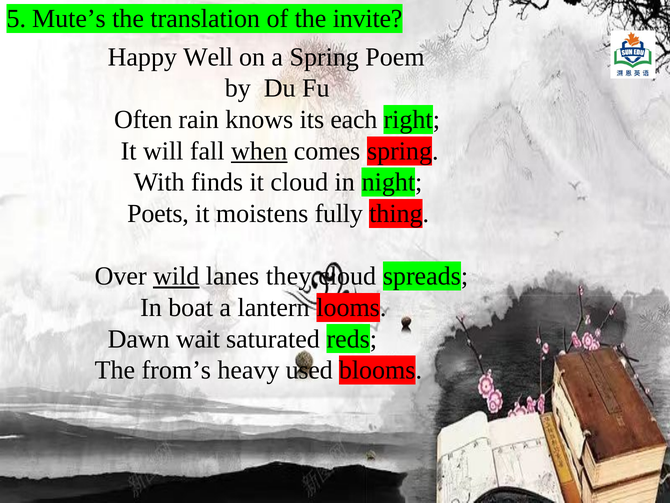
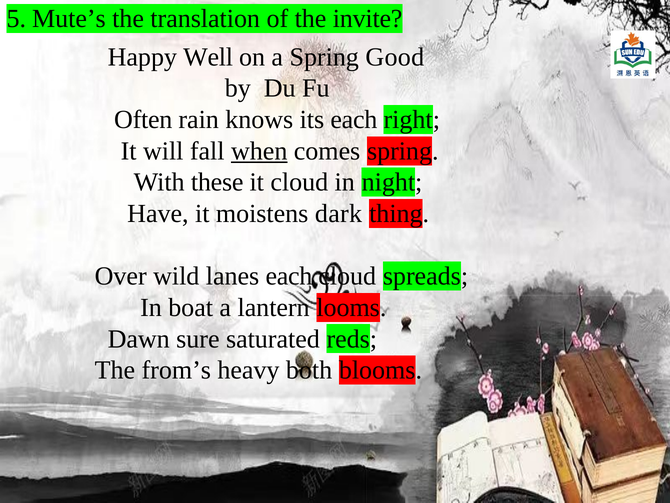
Poem: Poem -> Good
finds: finds -> these
Poets: Poets -> Have
fully: fully -> dark
wild underline: present -> none
lanes they: they -> each
wait: wait -> sure
used: used -> both
